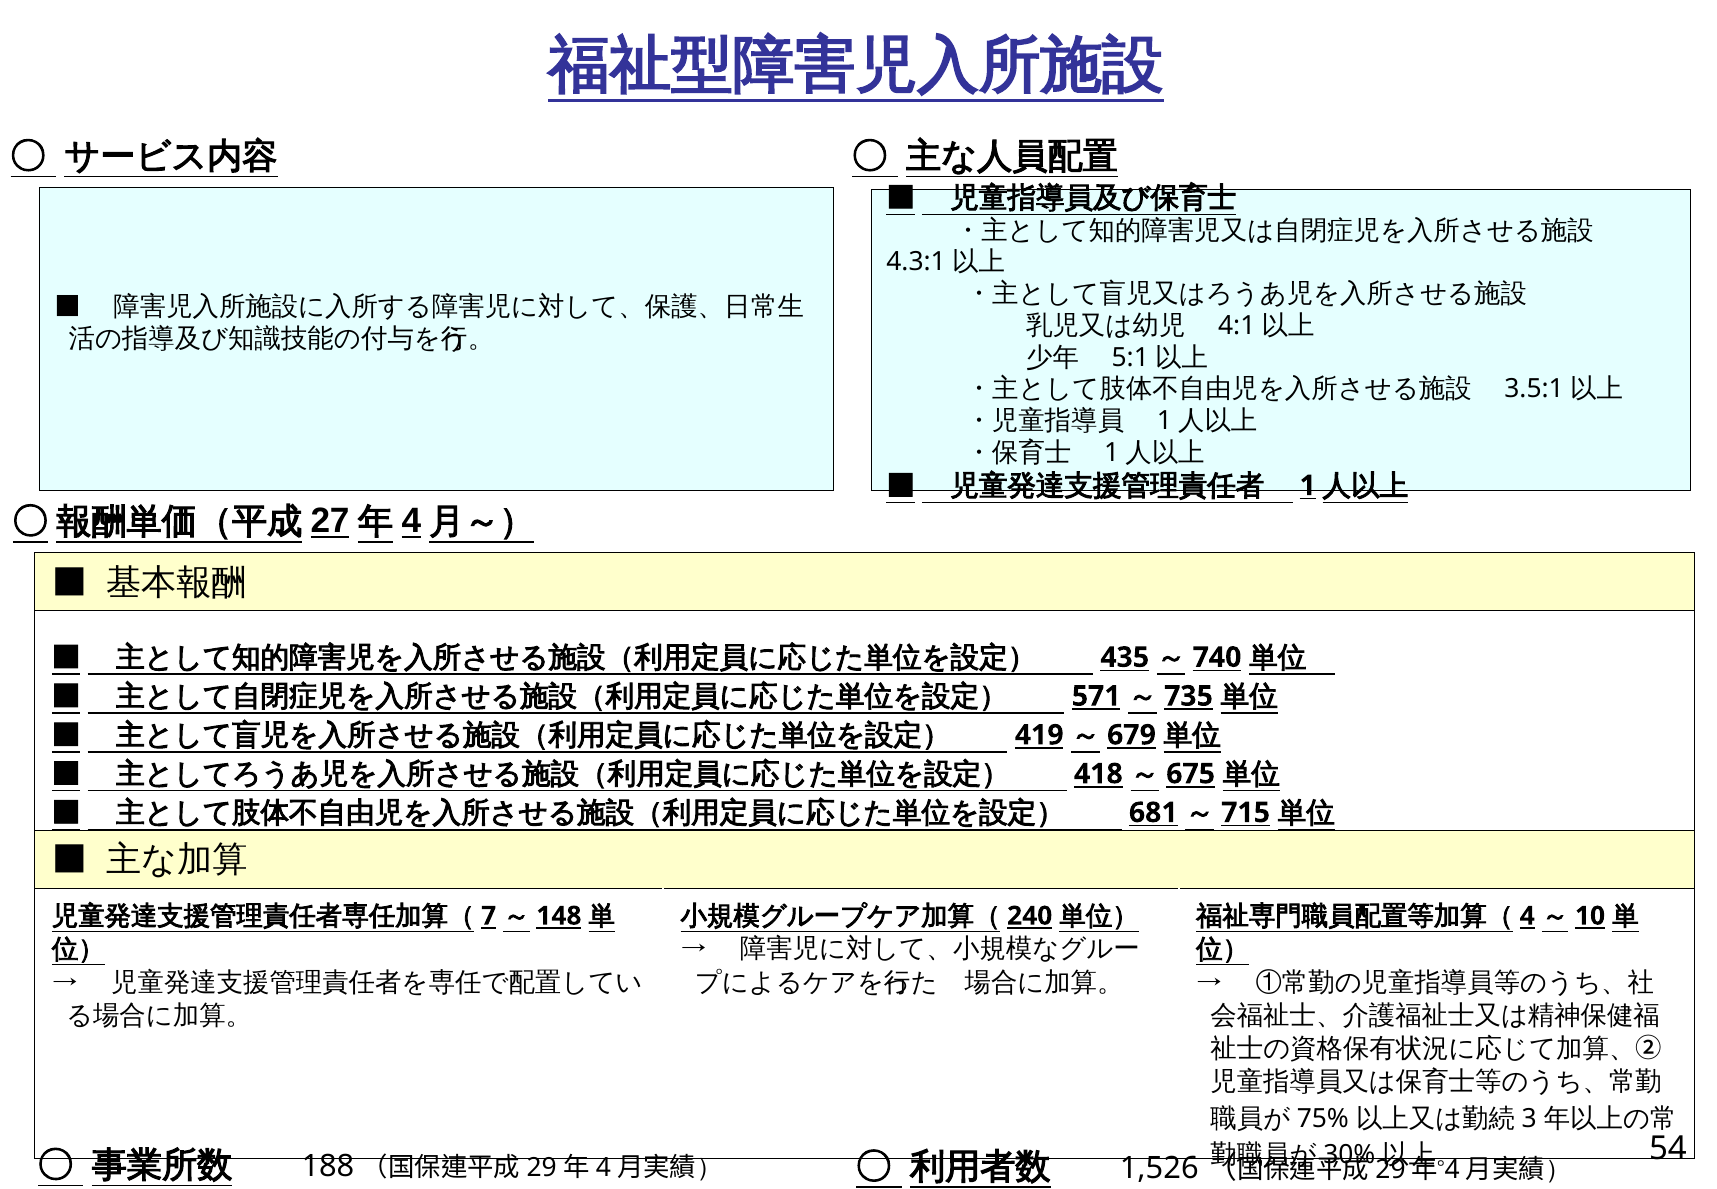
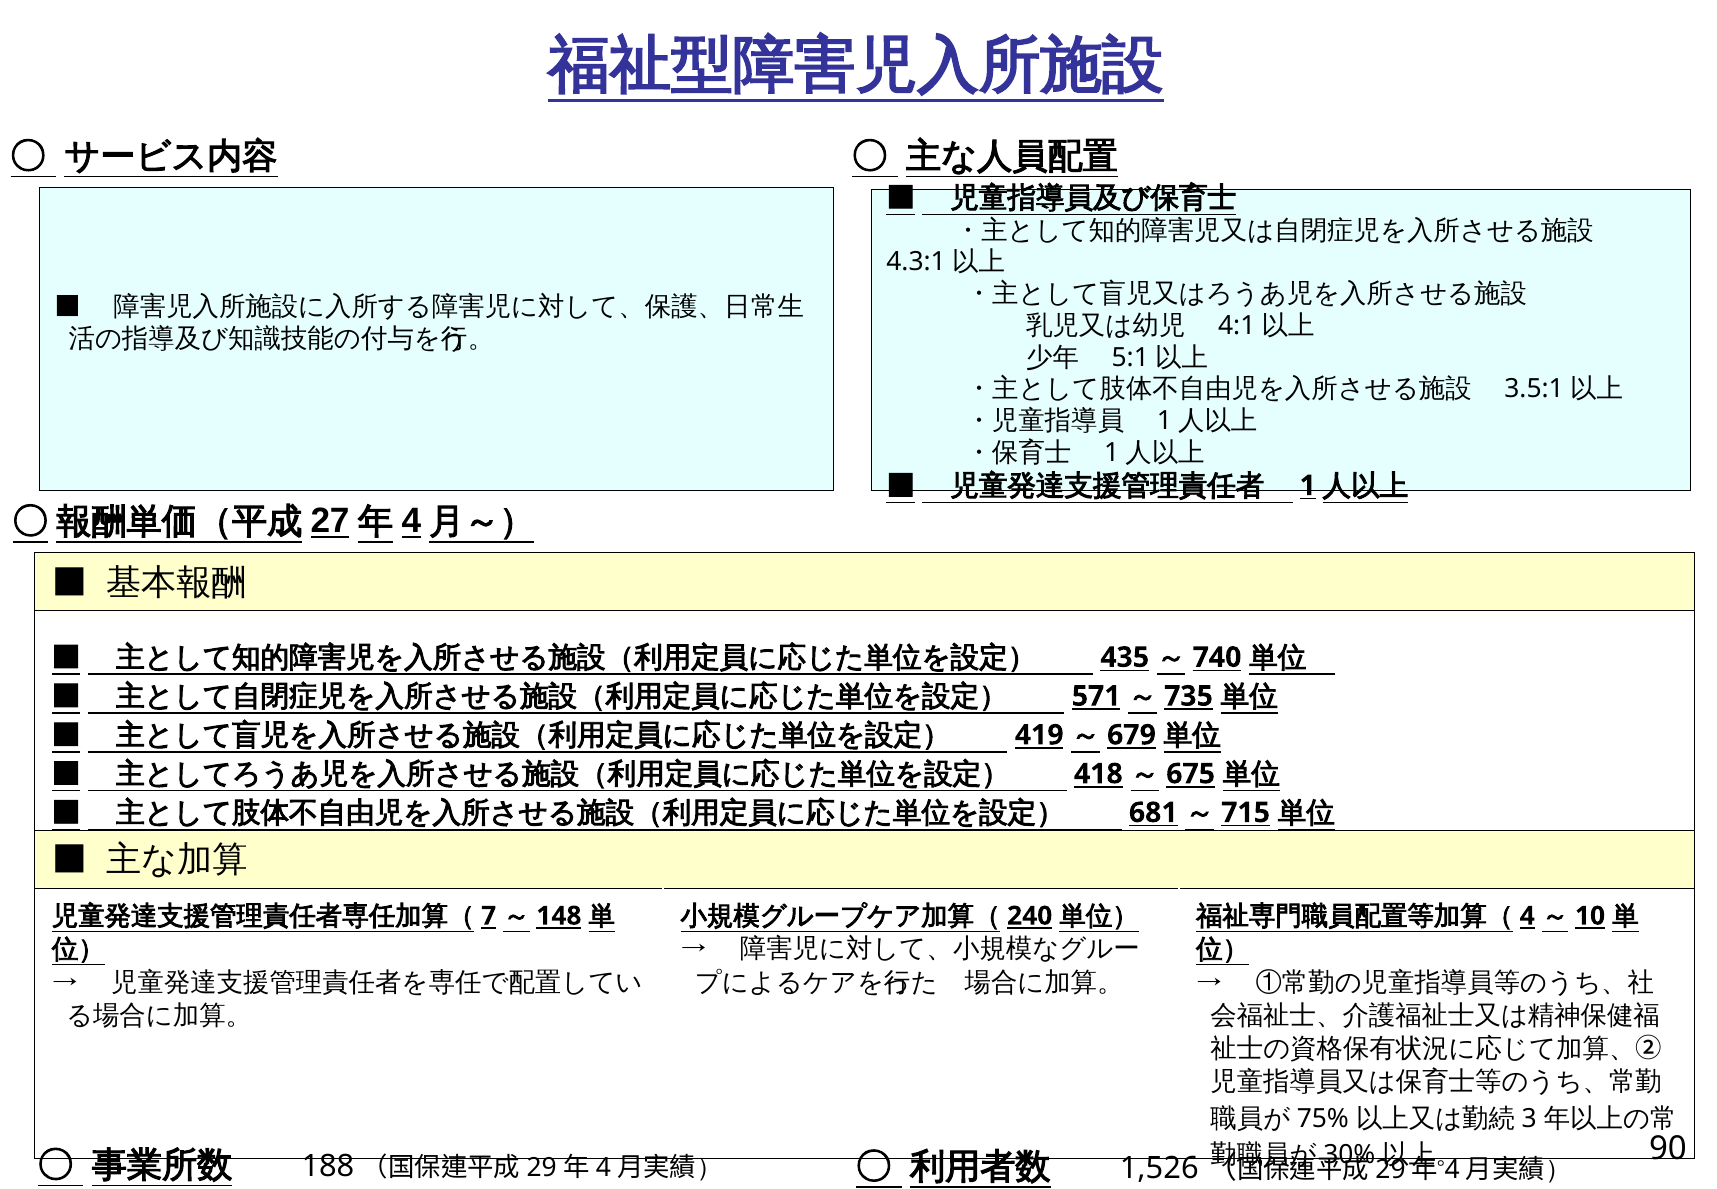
54: 54 -> 90
